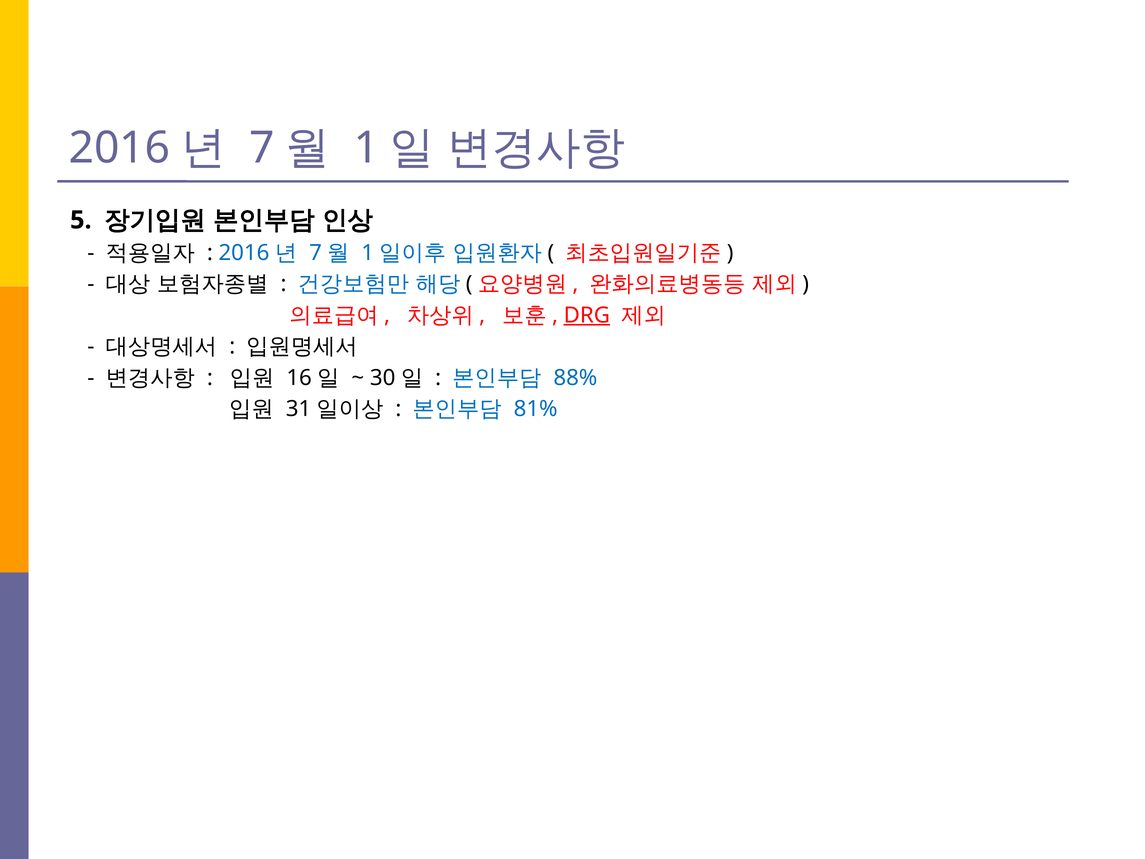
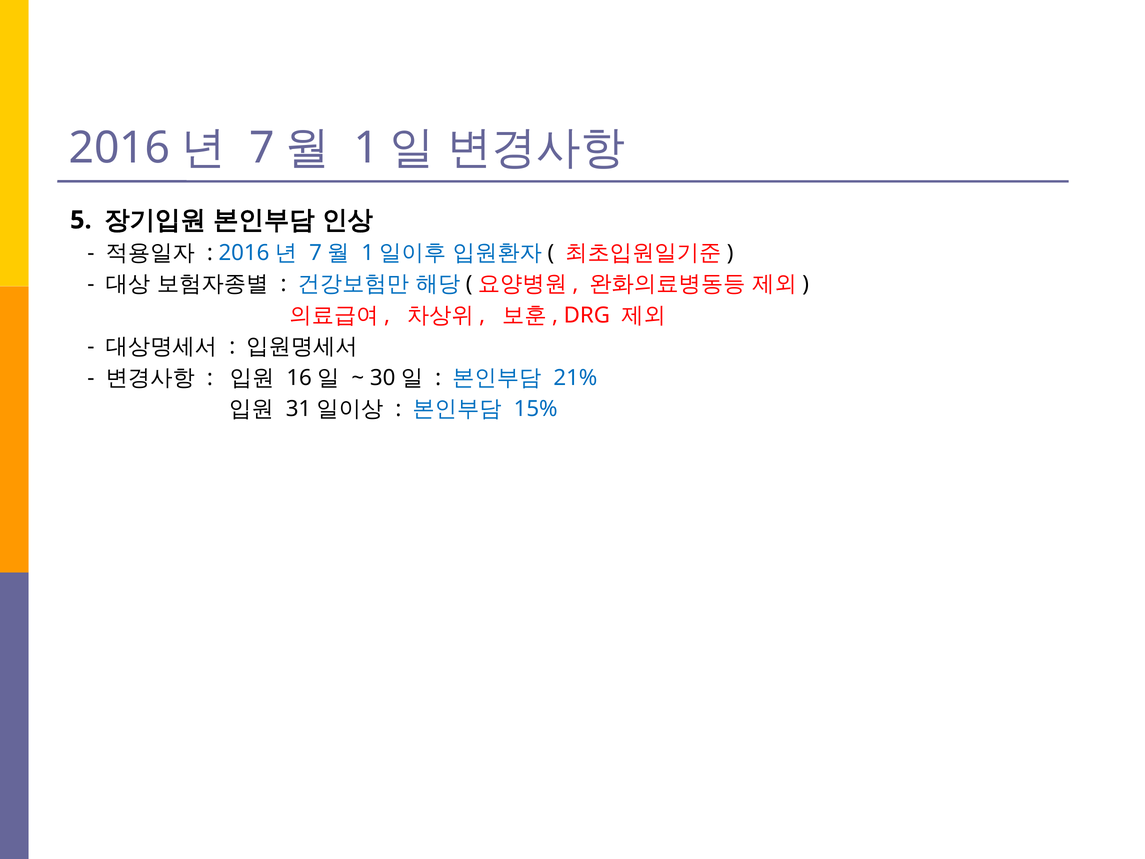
DRG underline: present -> none
88%: 88% -> 21%
81%: 81% -> 15%
